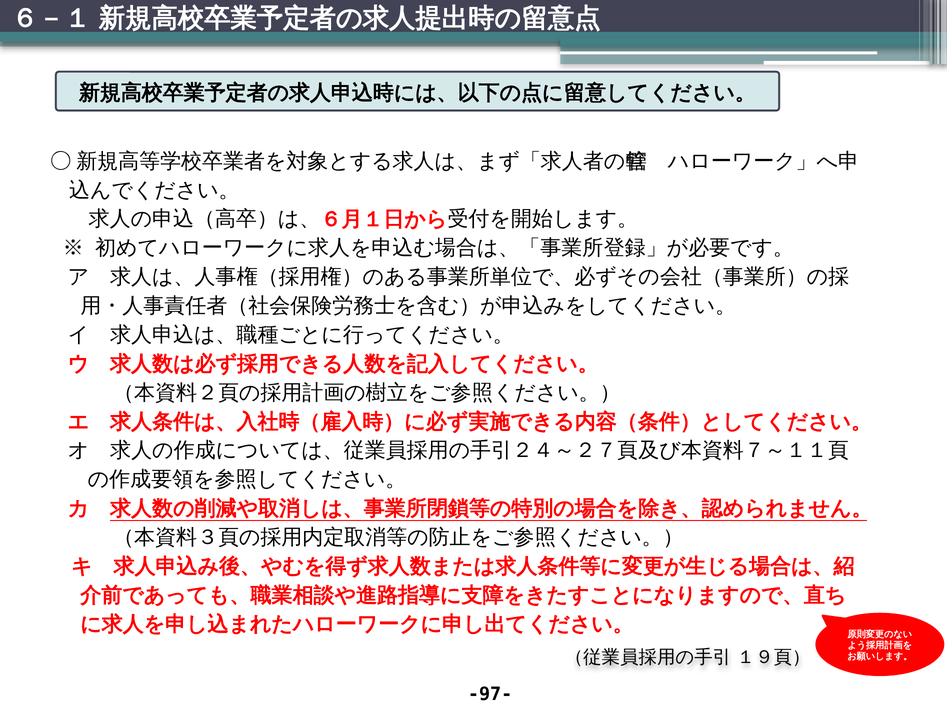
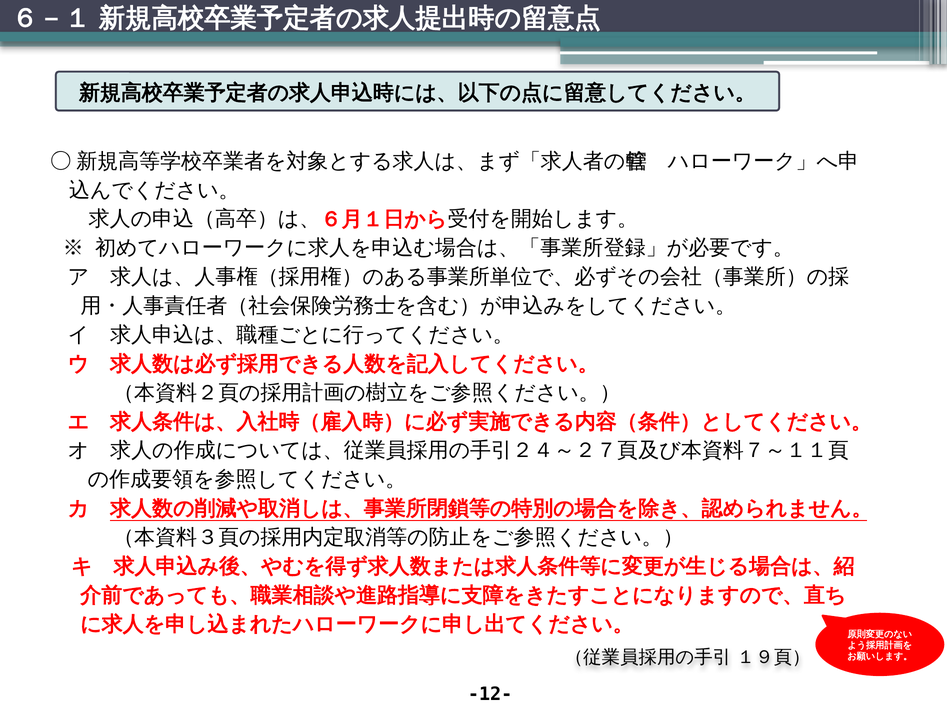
-97-: -97- -> -12-
